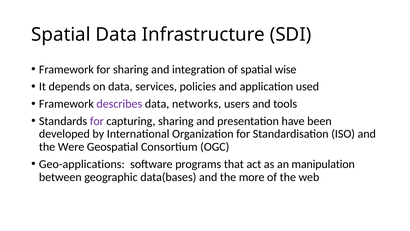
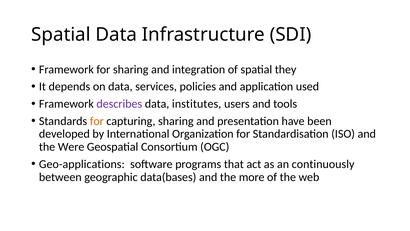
wise: wise -> they
networks: networks -> institutes
for at (97, 121) colour: purple -> orange
manipulation: manipulation -> continuously
